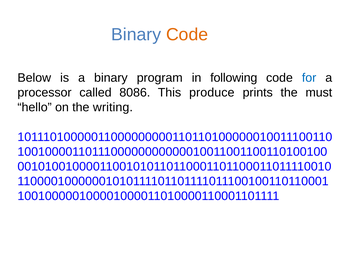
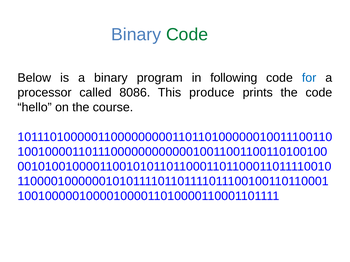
Code at (187, 35) colour: orange -> green
the must: must -> code
writing: writing -> course
